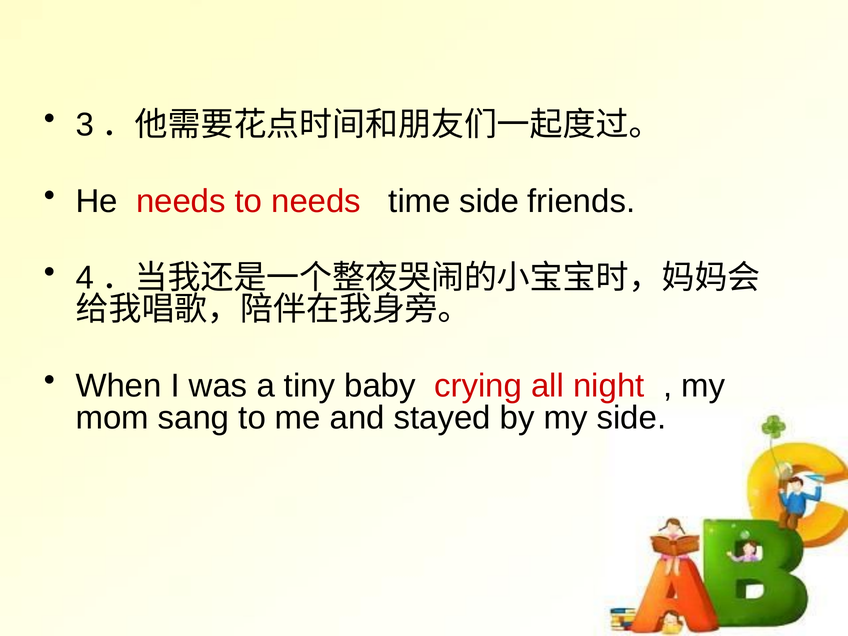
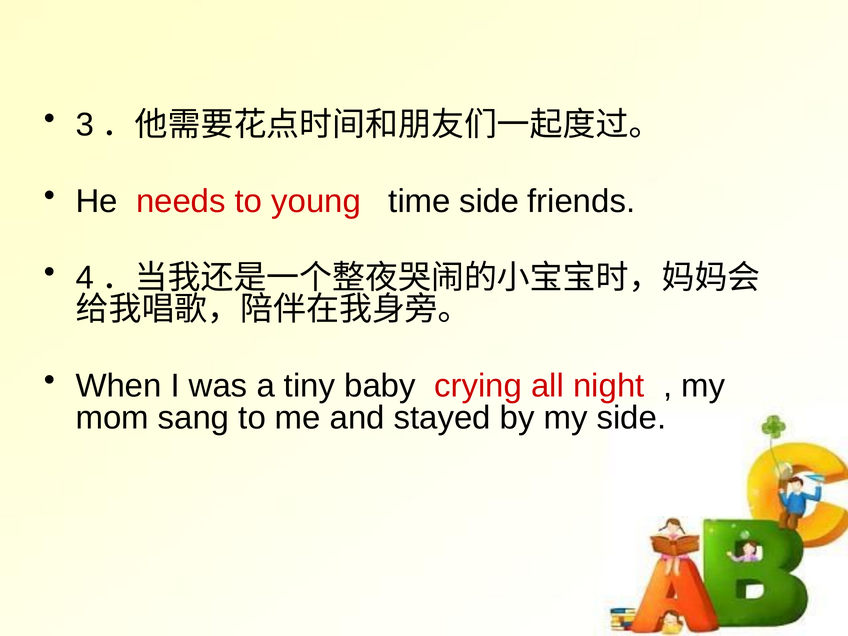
to needs: needs -> young
